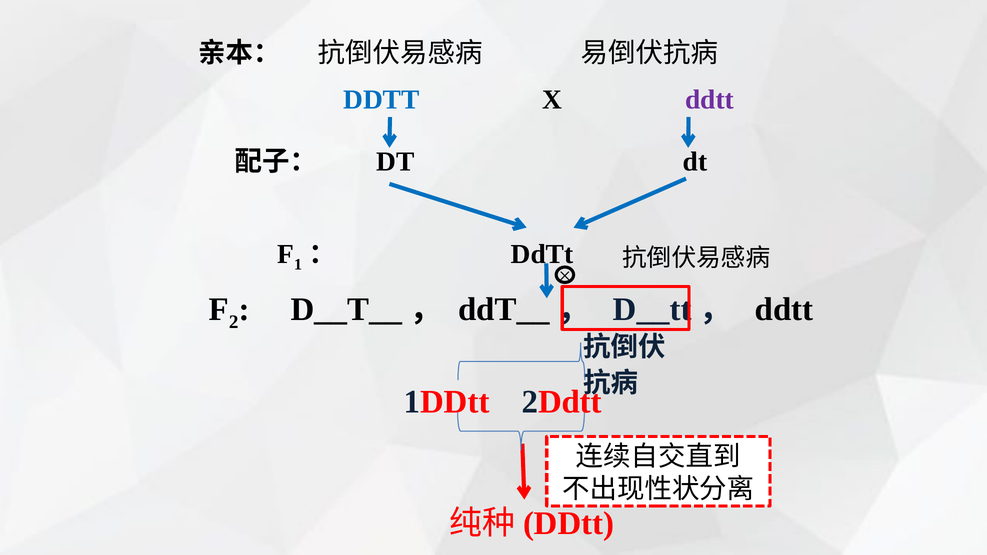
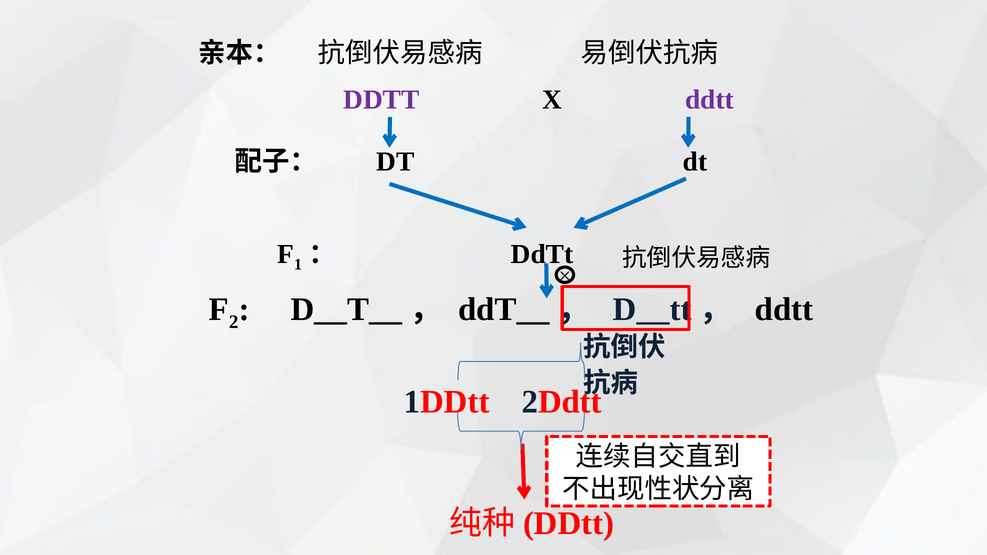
DDTT at (381, 100) colour: blue -> purple
